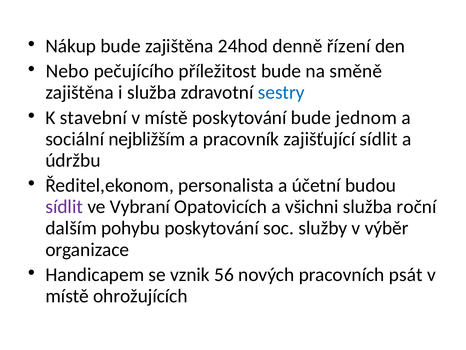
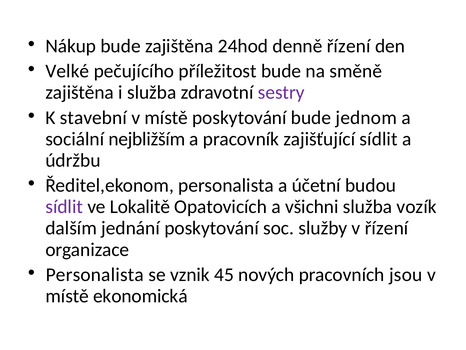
Nebo: Nebo -> Velké
sestry colour: blue -> purple
Vybraní: Vybraní -> Lokalitě
roční: roční -> vozík
pohybu: pohybu -> jednání
v výběr: výběr -> řízení
Handicapem at (95, 274): Handicapem -> Personalista
56: 56 -> 45
psát: psát -> jsou
ohrožujících: ohrožujících -> ekonomická
